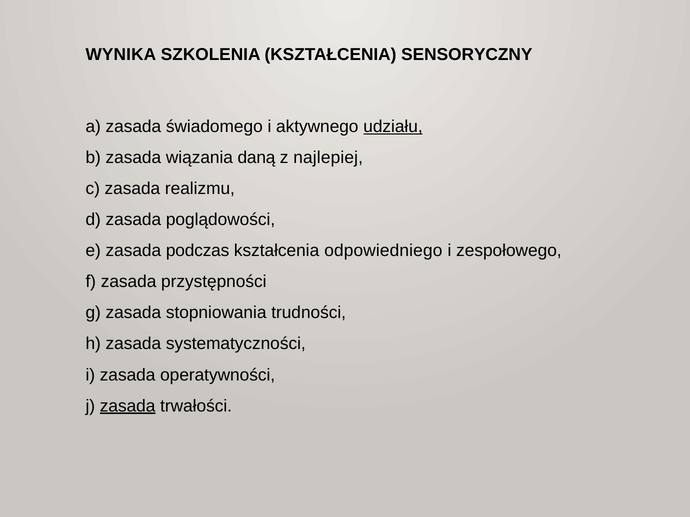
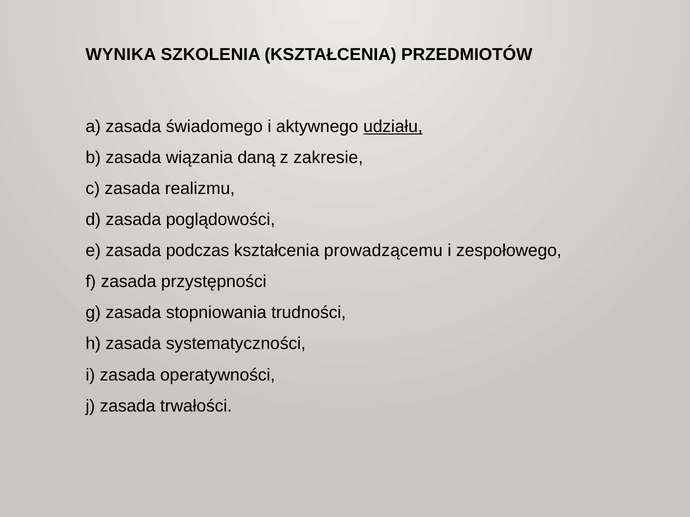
SENSORYCZNY: SENSORYCZNY -> PRZEDMIOTÓW
najlepiej: najlepiej -> zakresie
odpowiedniego: odpowiedniego -> prowadzącemu
zasada at (128, 406) underline: present -> none
